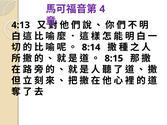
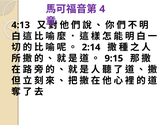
8:14: 8:14 -> 2:14
8:15: 8:15 -> 9:15
